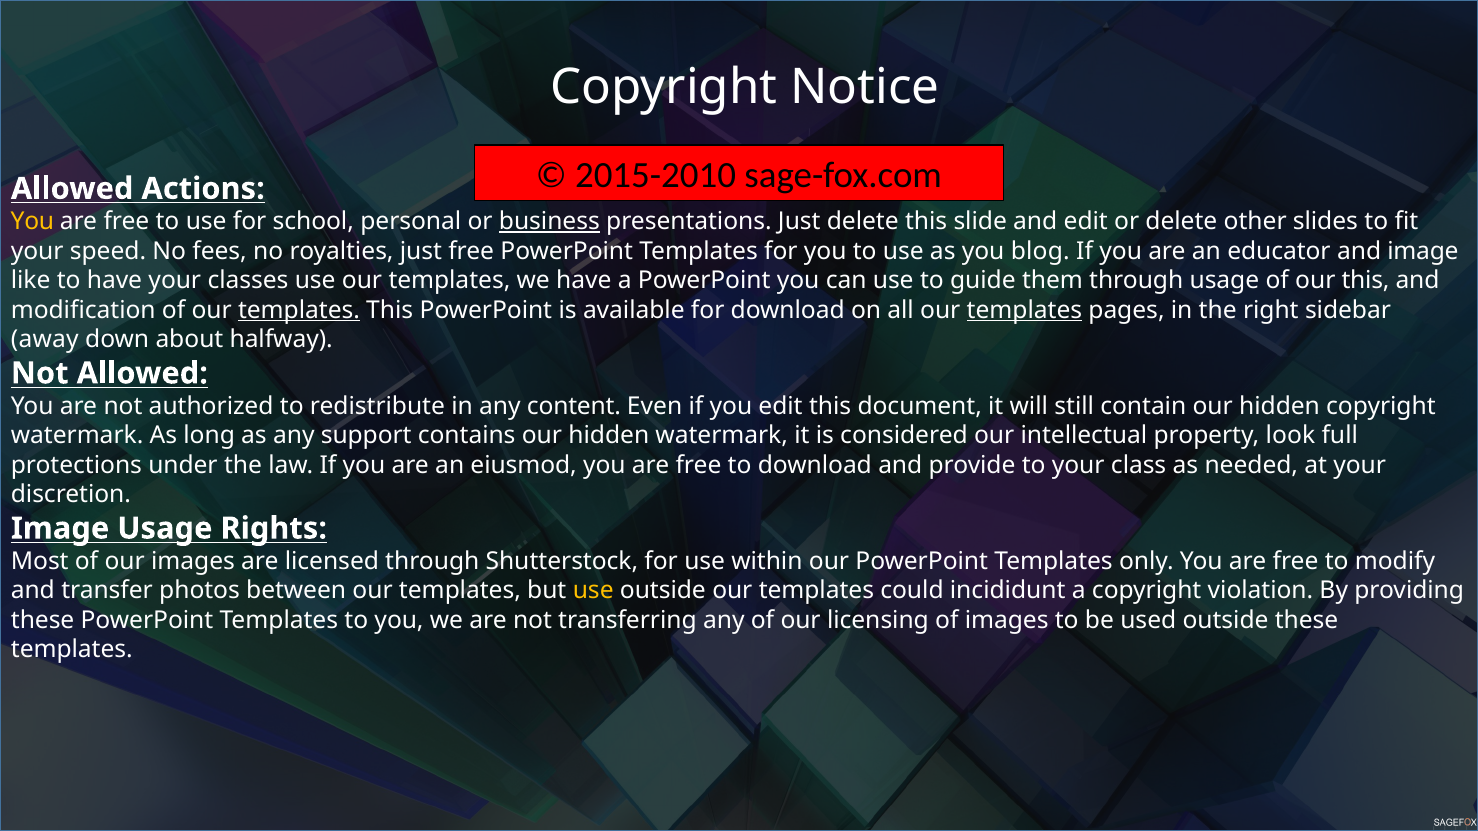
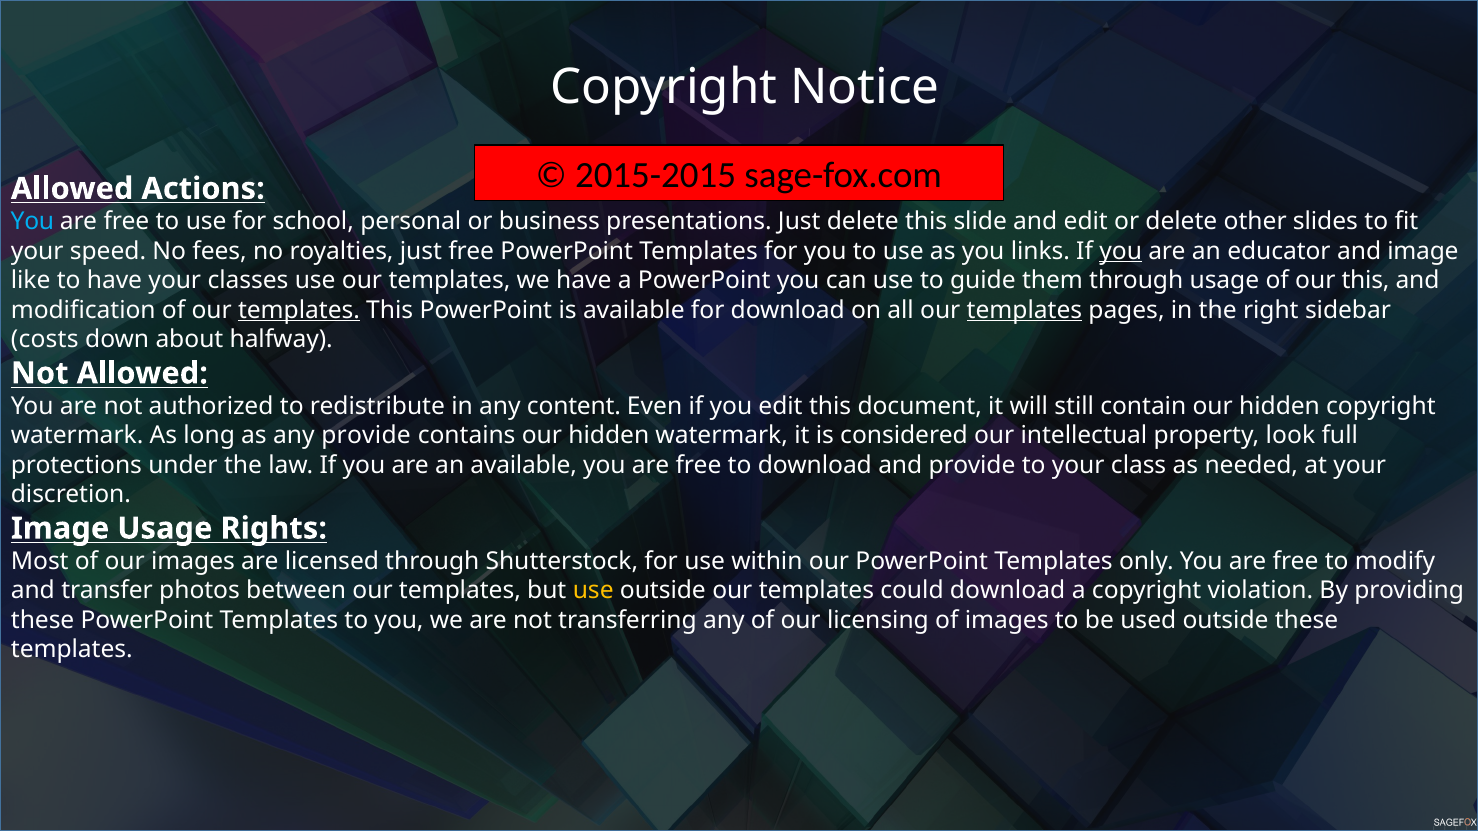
2015-2010: 2015-2010 -> 2015-2015
You at (32, 222) colour: yellow -> light blue
business underline: present -> none
blog: blog -> links
you at (1121, 251) underline: none -> present
away: away -> costs
any support: support -> provide
an eiusmod: eiusmod -> available
could incididunt: incididunt -> download
